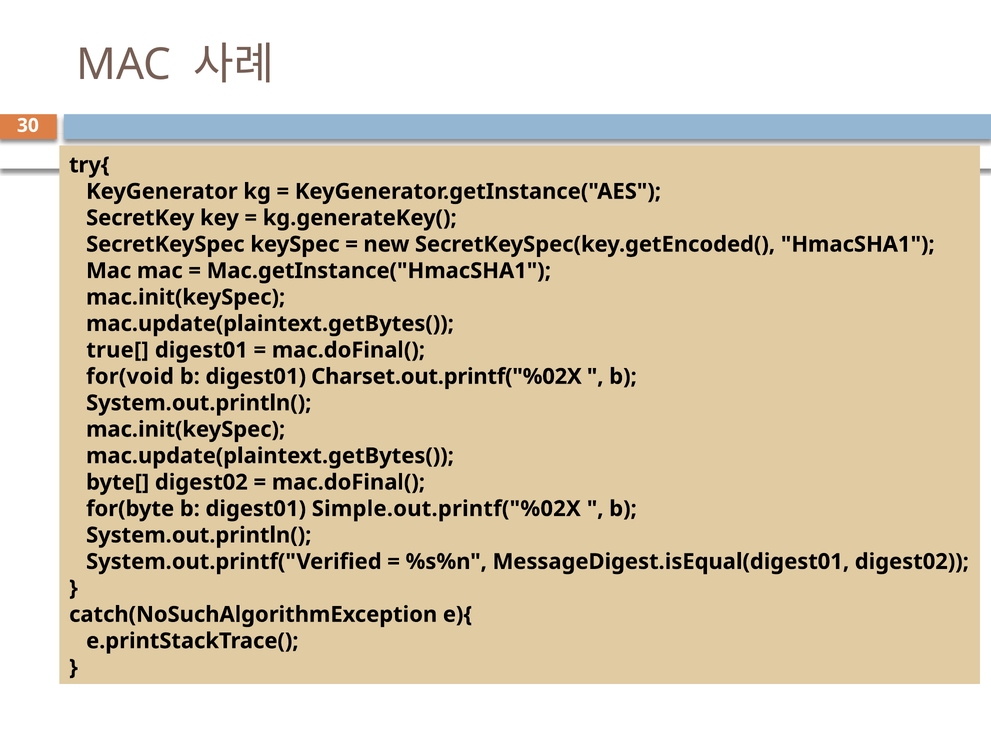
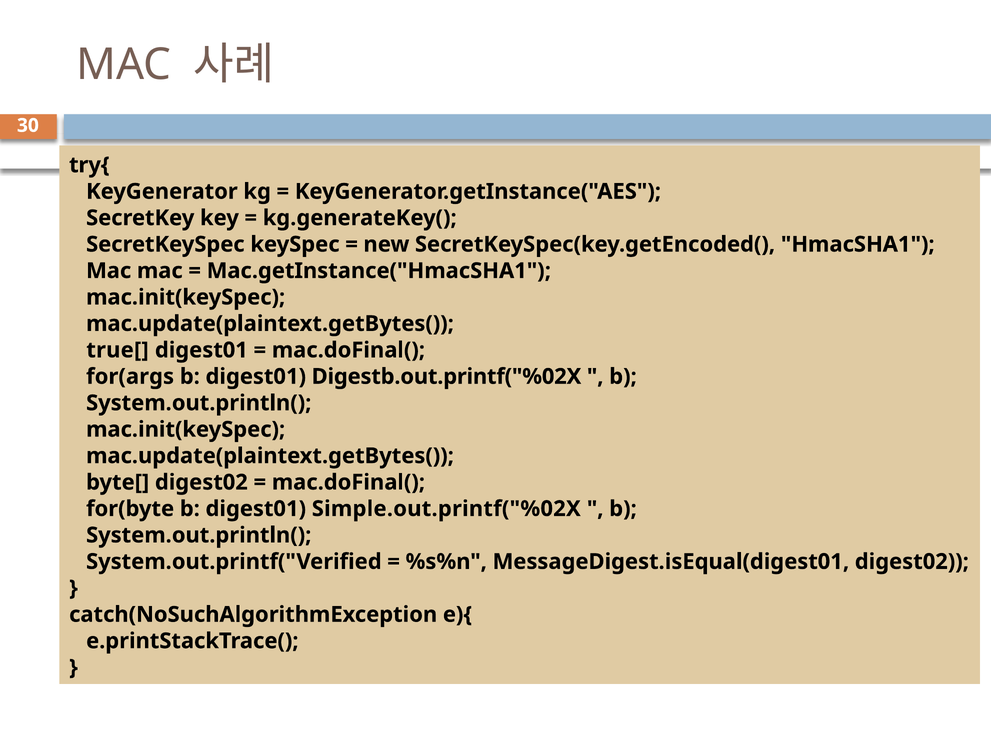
for(void: for(void -> for(args
Charset.out.printf("%02X: Charset.out.printf("%02X -> Digestb.out.printf("%02X
